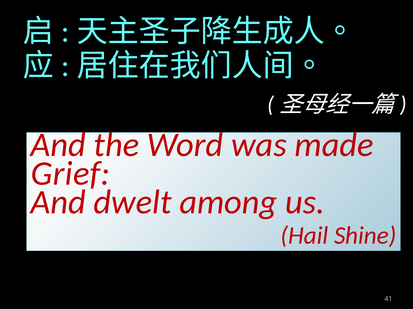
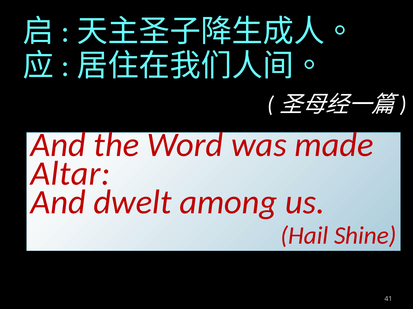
Grief: Grief -> Altar
